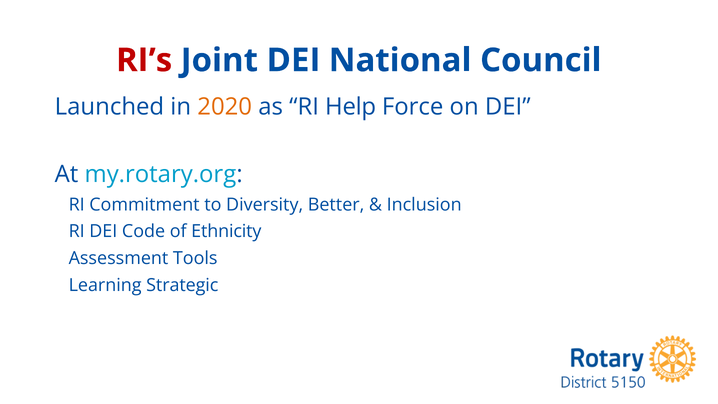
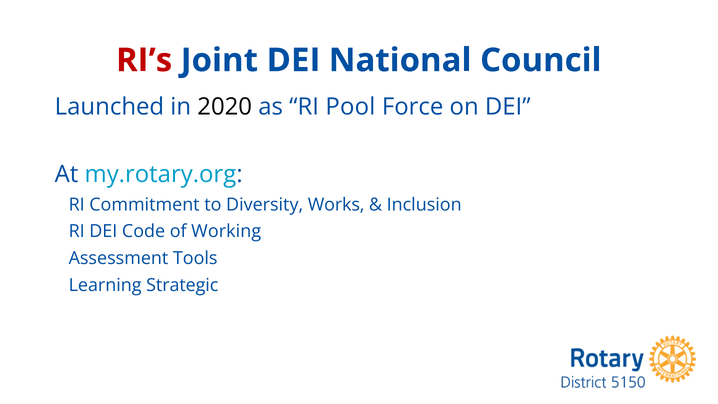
2020 colour: orange -> black
Help: Help -> Pool
Better: Better -> Works
Ethnicity: Ethnicity -> Working
